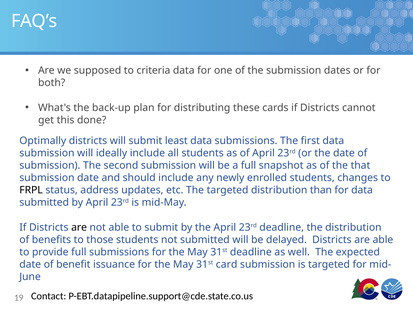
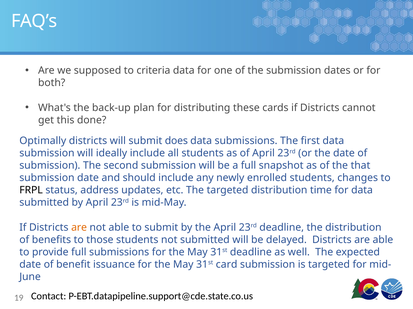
least: least -> does
than: than -> time
are at (79, 228) colour: black -> orange
